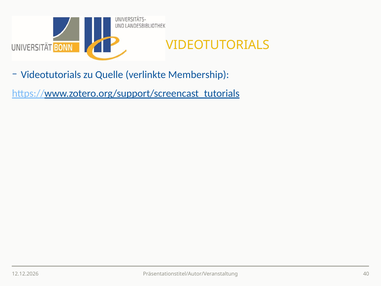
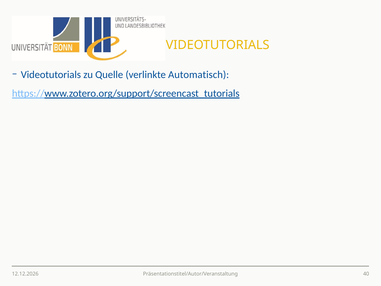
Membership: Membership -> Automatisch
